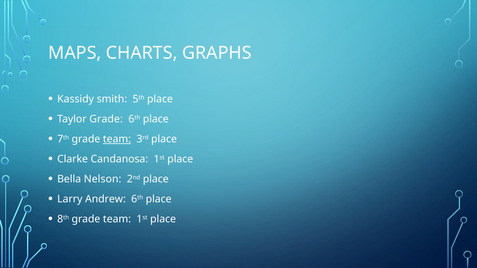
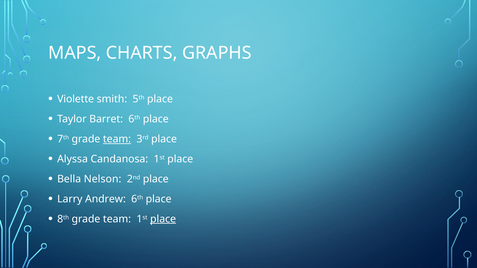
Kassidy: Kassidy -> Violette
Taylor Grade: Grade -> Barret
Clarke: Clarke -> Alyssa
place at (163, 219) underline: none -> present
